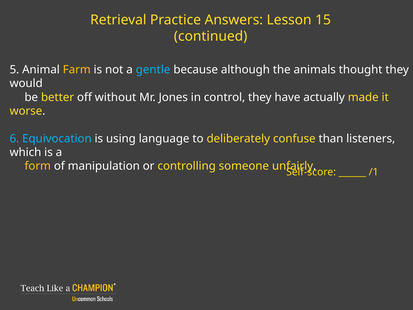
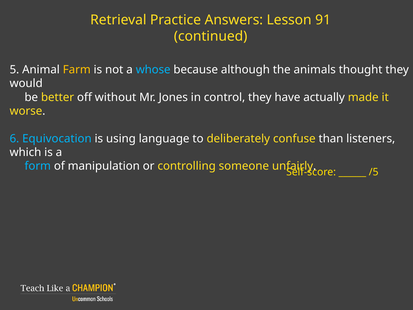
15: 15 -> 91
gentle: gentle -> whose
form colour: yellow -> light blue
/1: /1 -> /5
